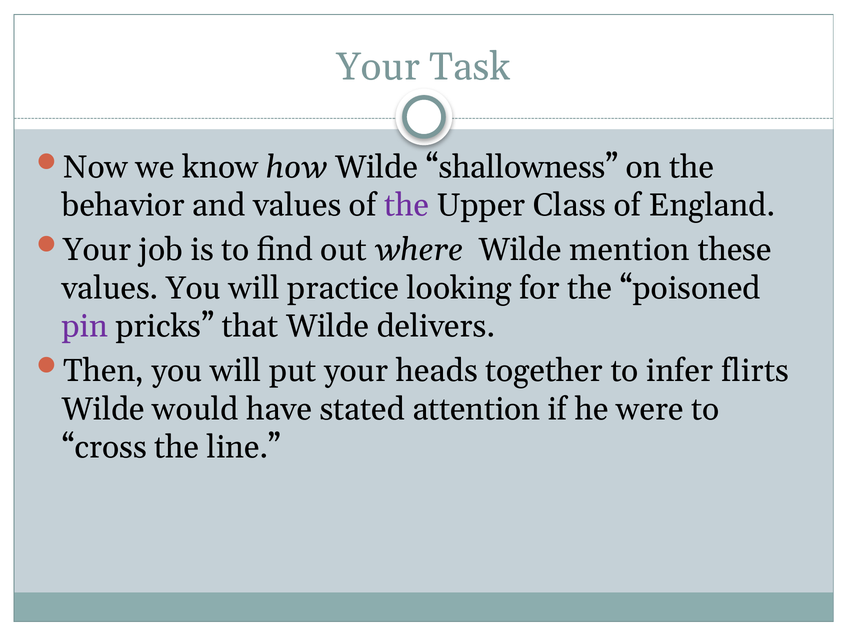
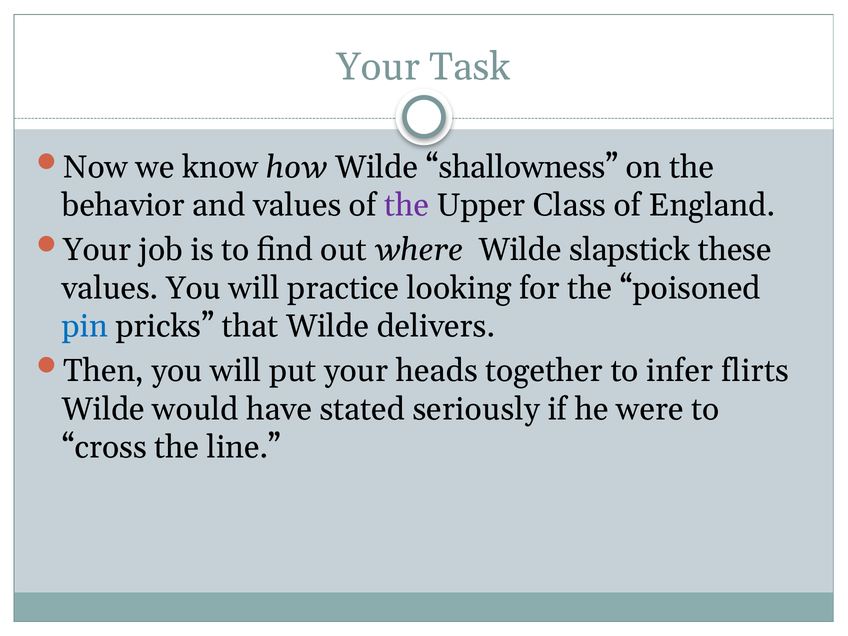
mention: mention -> slapstick
pin colour: purple -> blue
attention: attention -> seriously
